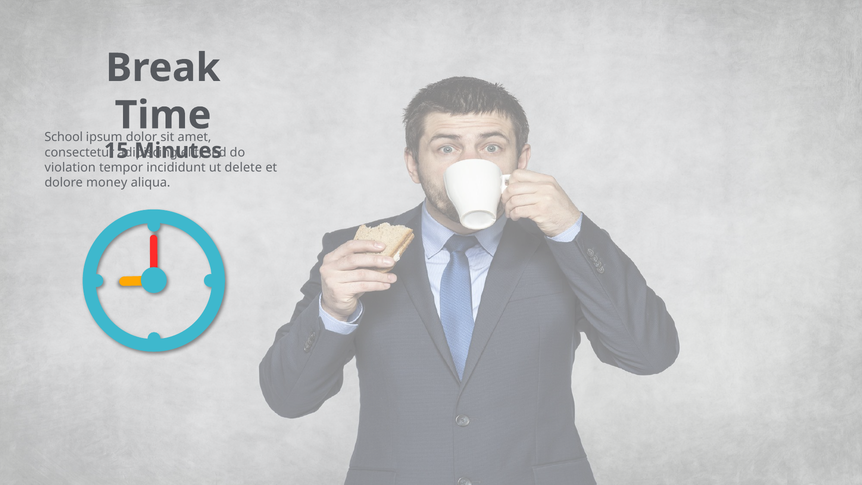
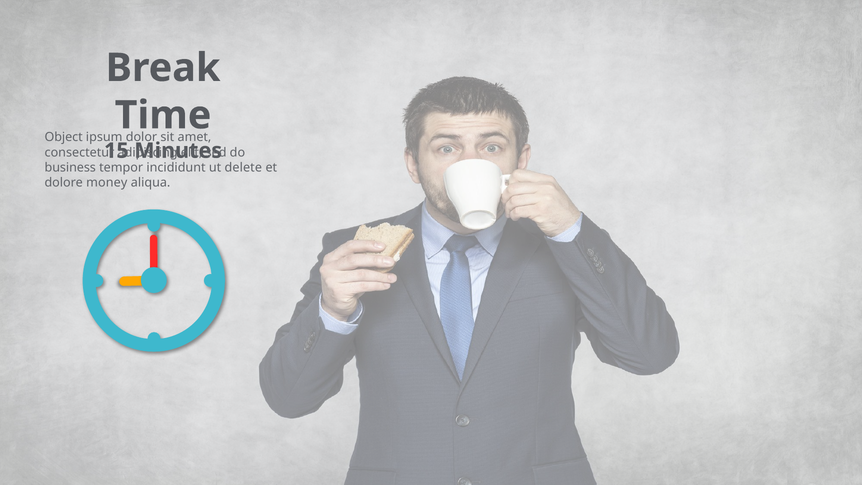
School: School -> Object
violation: violation -> business
